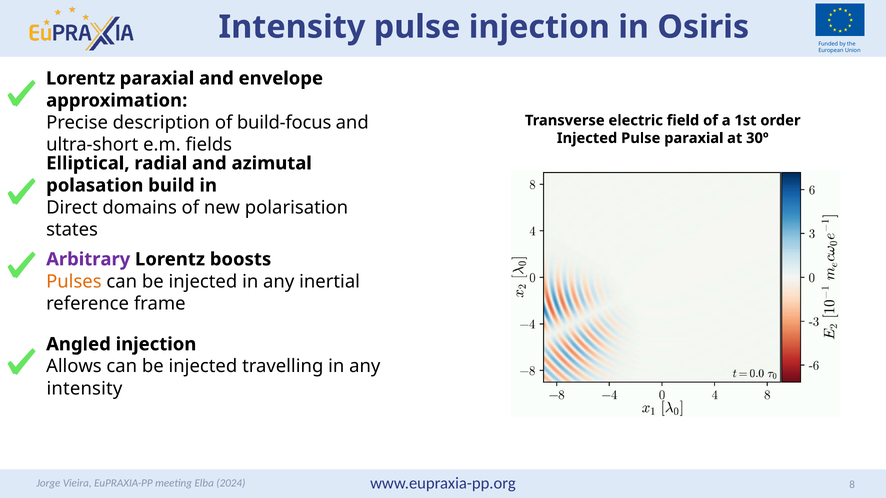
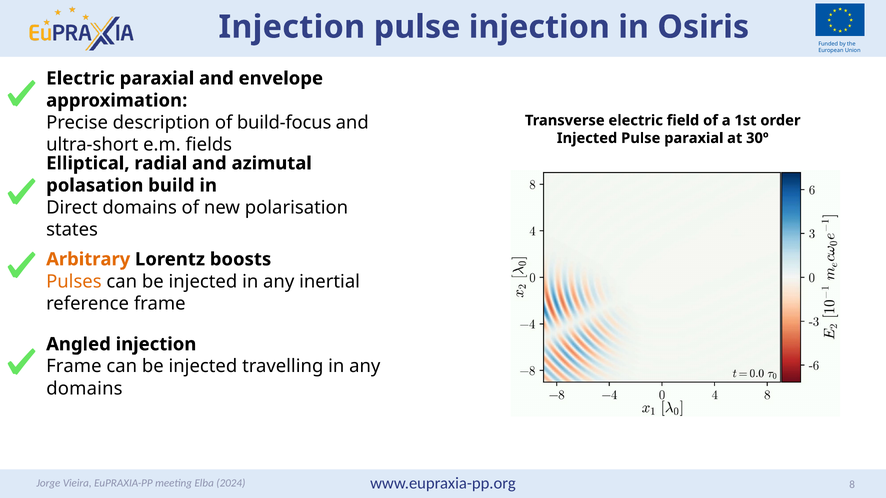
Intensity at (292, 27): Intensity -> Injection
Lorentz at (81, 78): Lorentz -> Electric
Arbitrary colour: purple -> orange
Allows at (74, 367): Allows -> Frame
intensity at (84, 389): intensity -> domains
